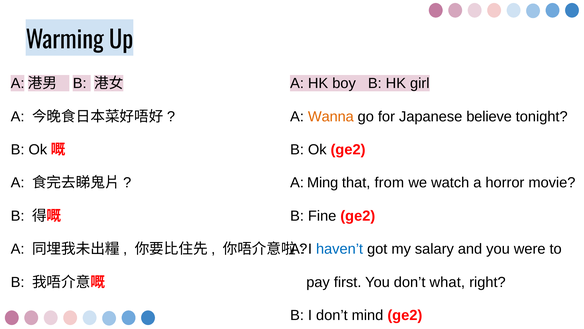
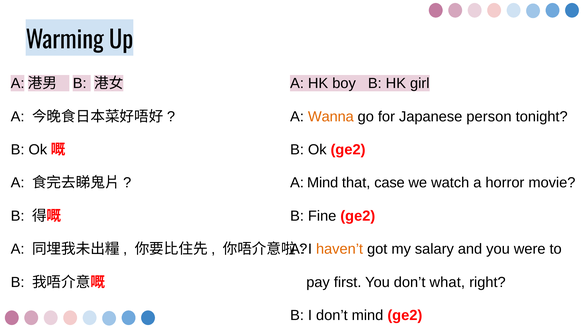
believe: believe -> person
A Ming: Ming -> Mind
from: from -> case
haven’t colour: blue -> orange
